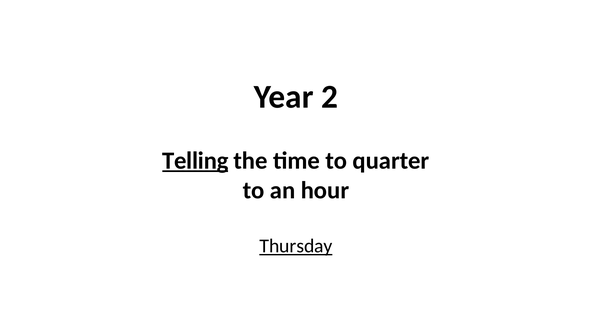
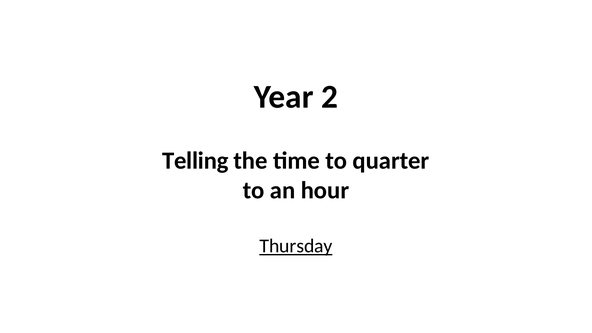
Telling underline: present -> none
